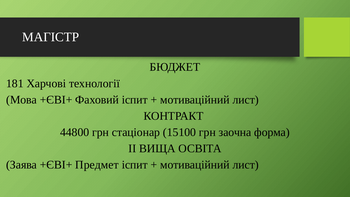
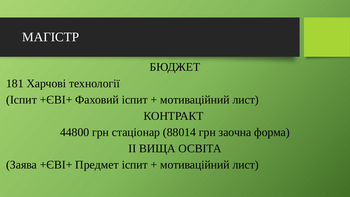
Мова at (22, 100): Мова -> Іспит
15100: 15100 -> 88014
